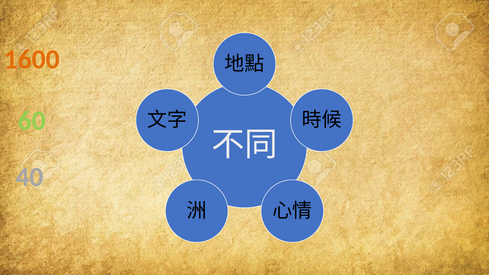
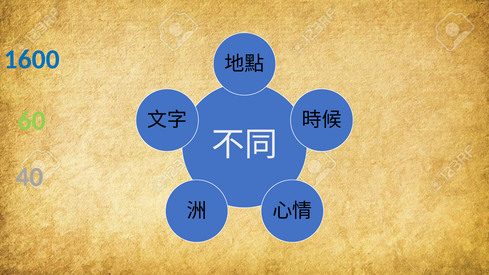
1600 colour: orange -> blue
